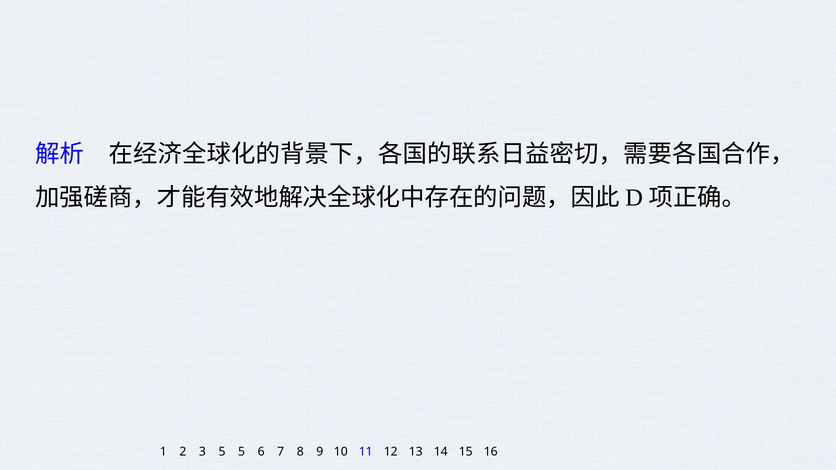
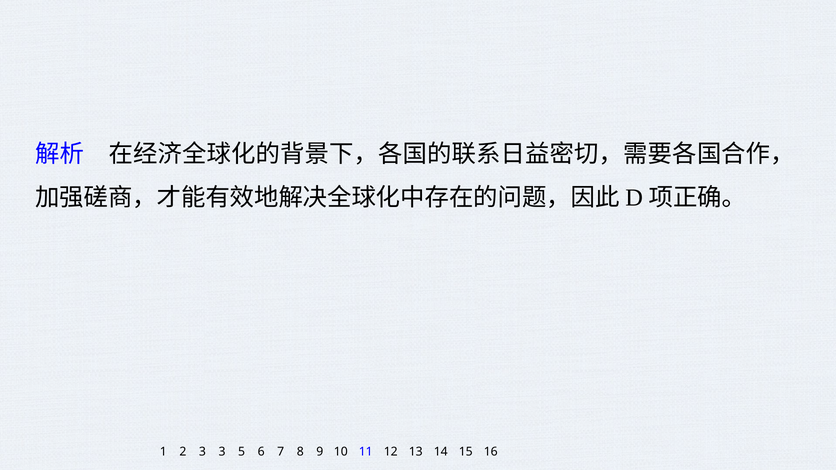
3 5: 5 -> 3
